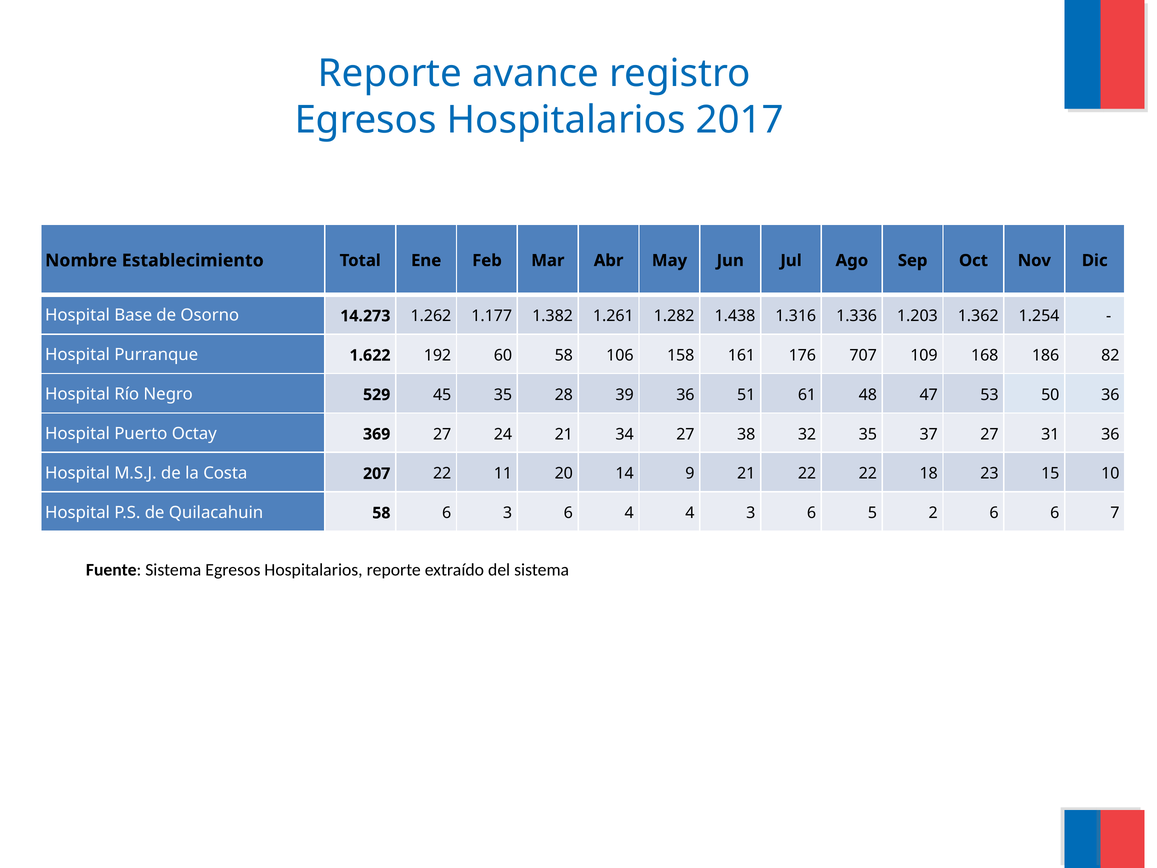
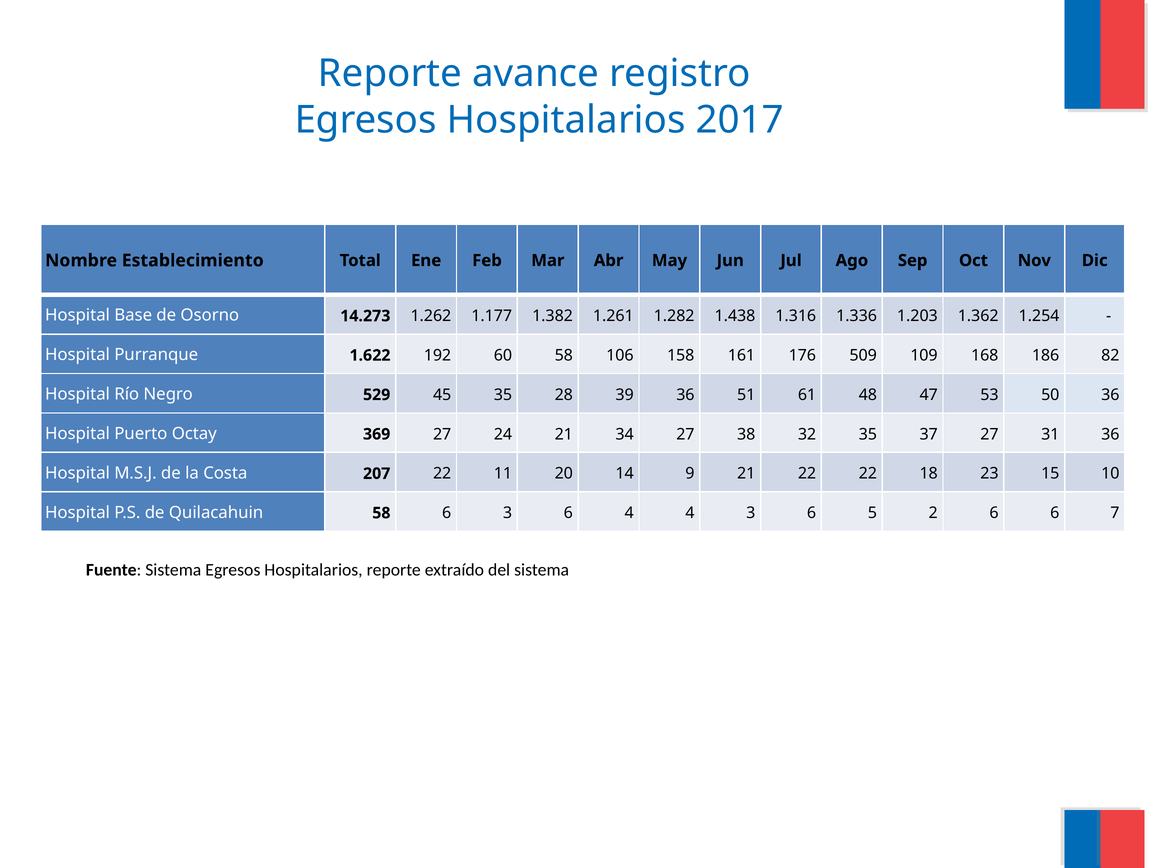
707: 707 -> 509
